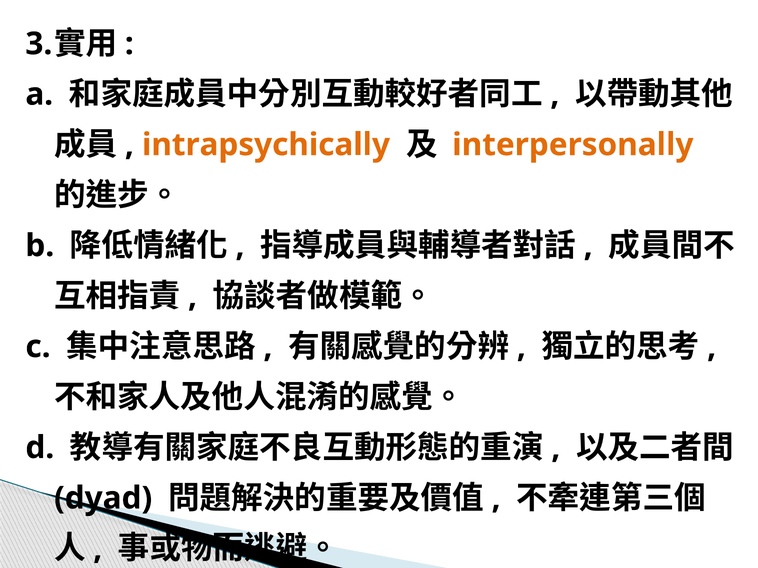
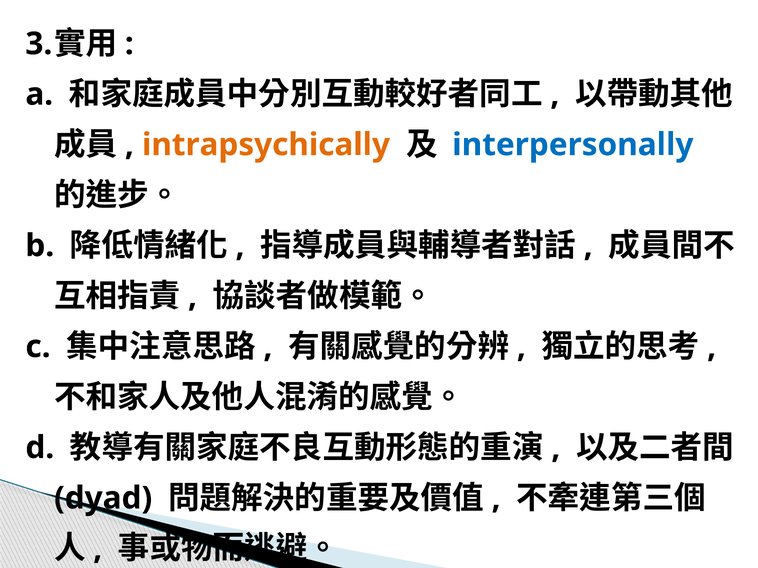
interpersonally colour: orange -> blue
